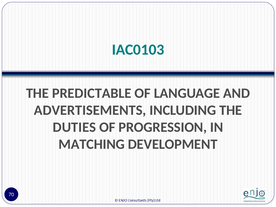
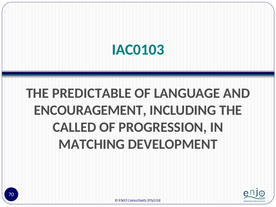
ADVERTISEMENTS: ADVERTISEMENTS -> ENCOURAGEMENT
DUTIES: DUTIES -> CALLED
